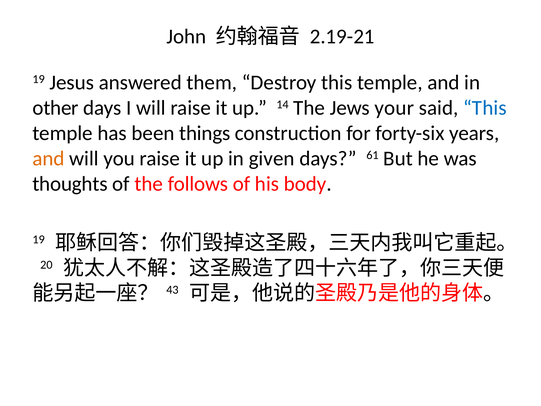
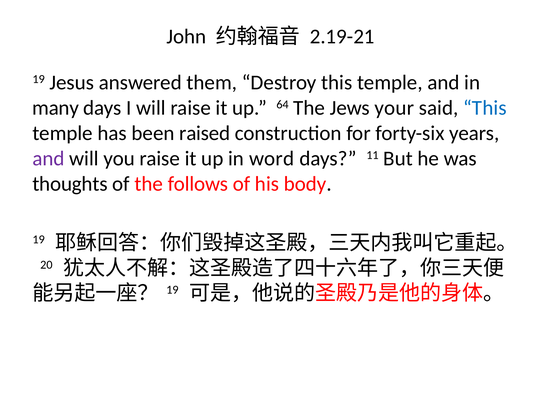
other: other -> many
14: 14 -> 64
things: things -> raised
and at (49, 158) colour: orange -> purple
given: given -> word
61: 61 -> 11
43 at (172, 290): 43 -> 19
